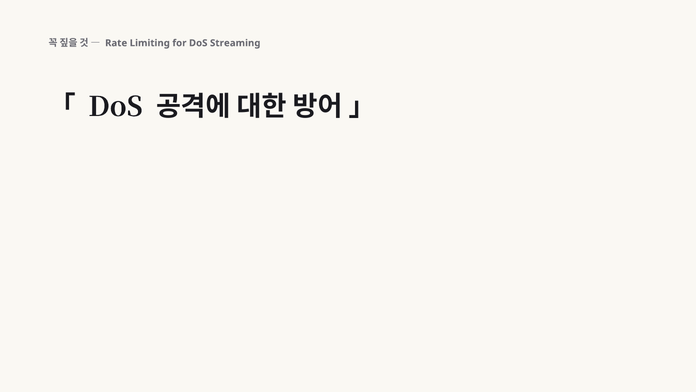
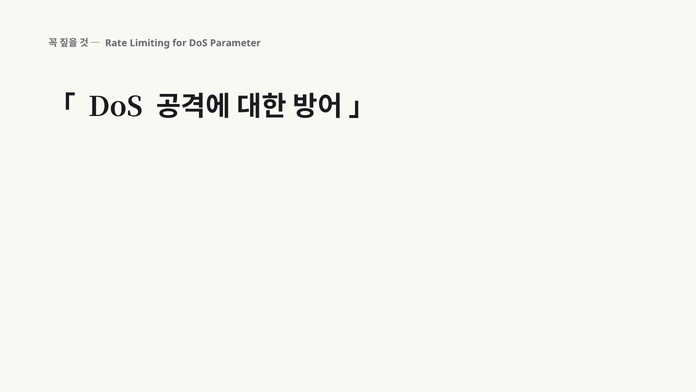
Streaming: Streaming -> Parameter
